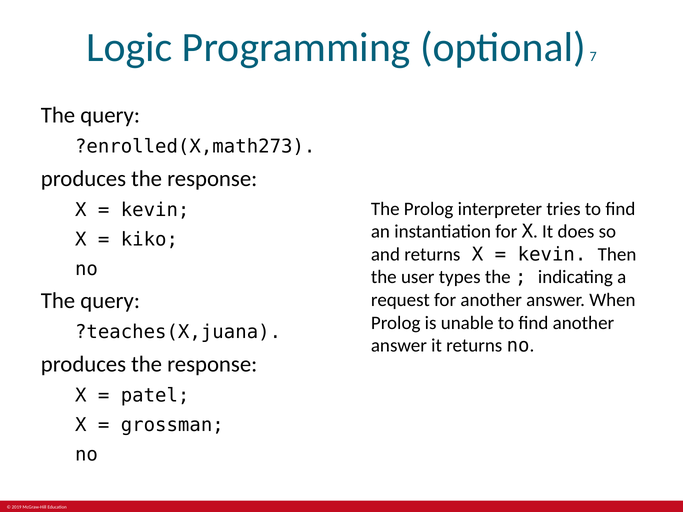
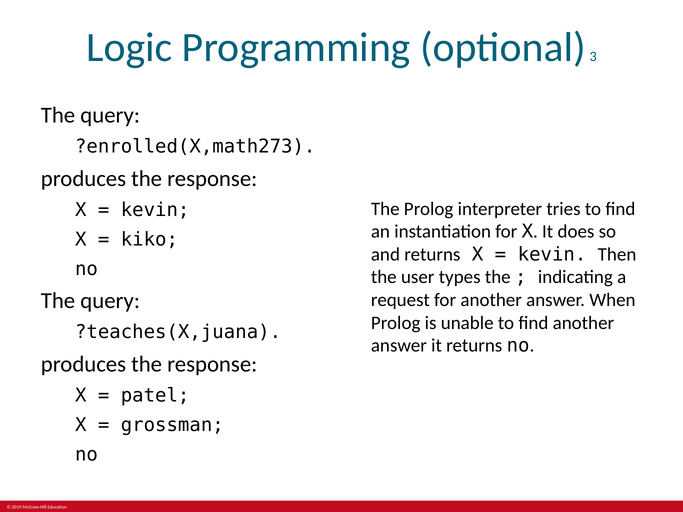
7: 7 -> 3
